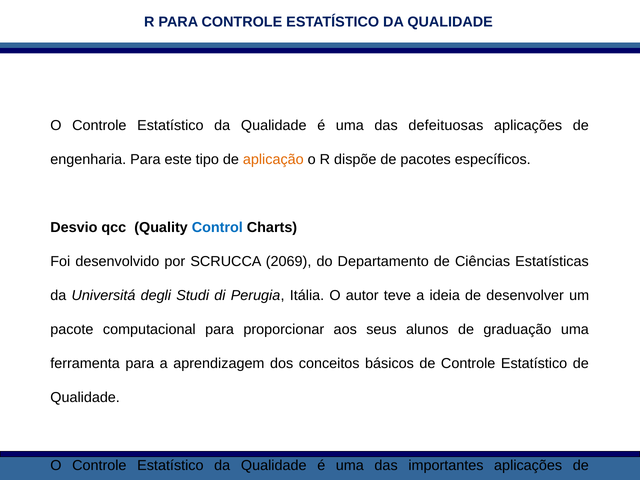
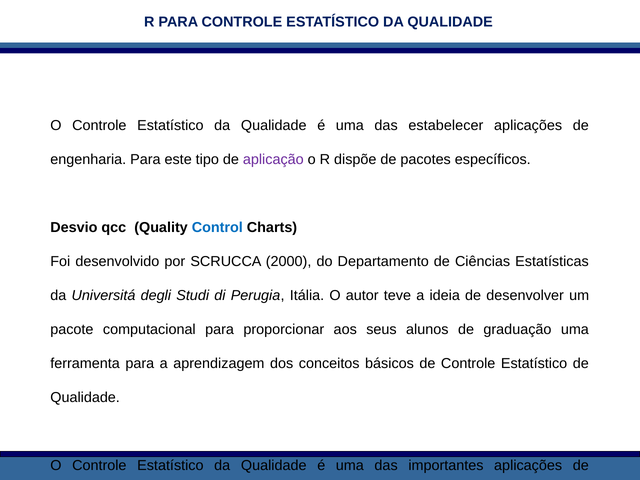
defeituosas: defeituosas -> estabelecer
aplicação at (273, 159) colour: orange -> purple
2069: 2069 -> 2000
